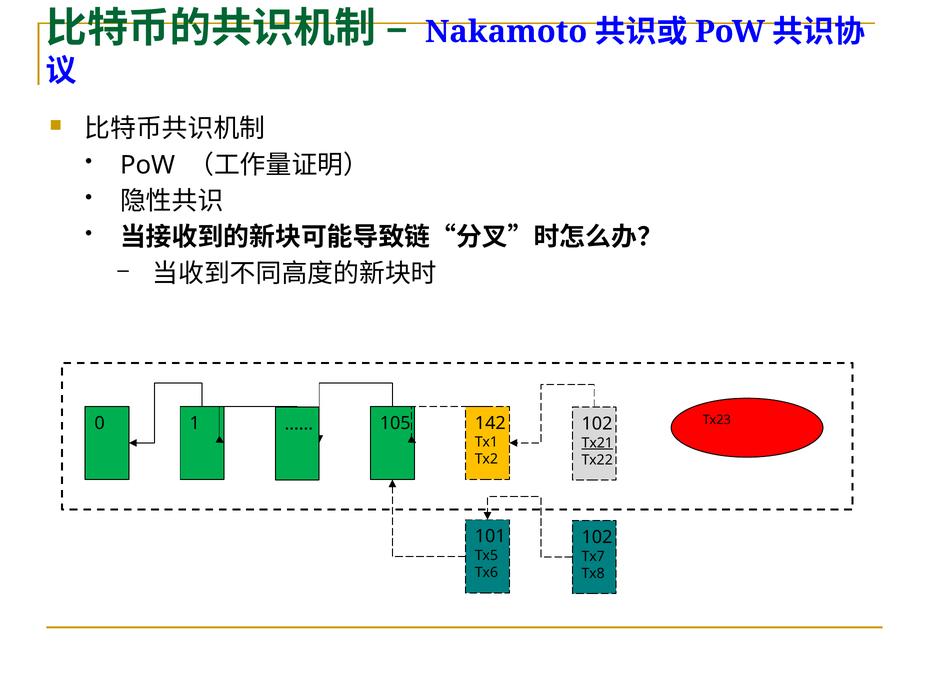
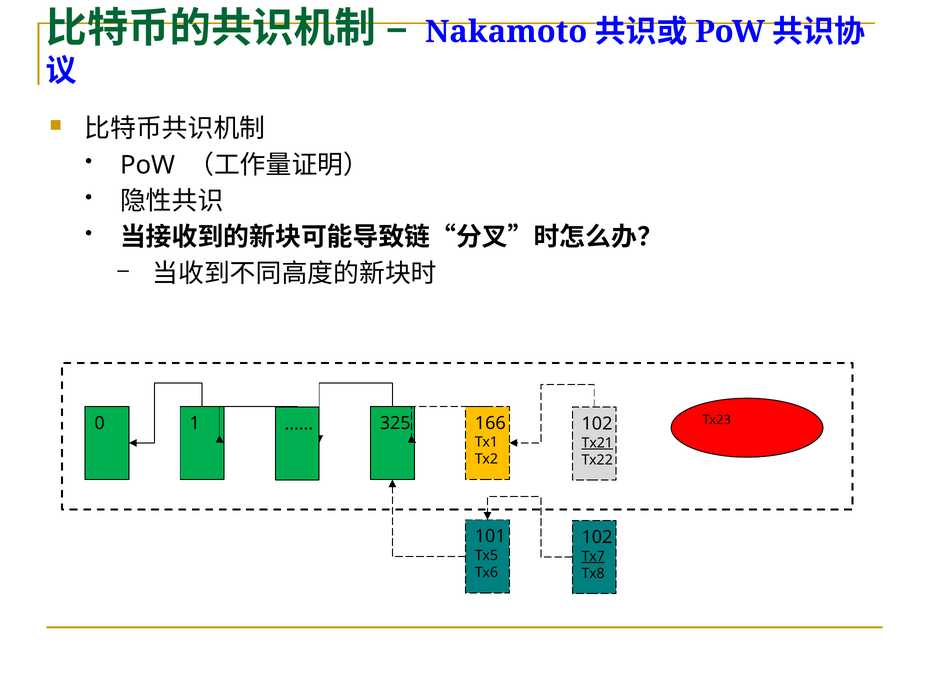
105: 105 -> 325
142: 142 -> 166
Tx7 underline: none -> present
